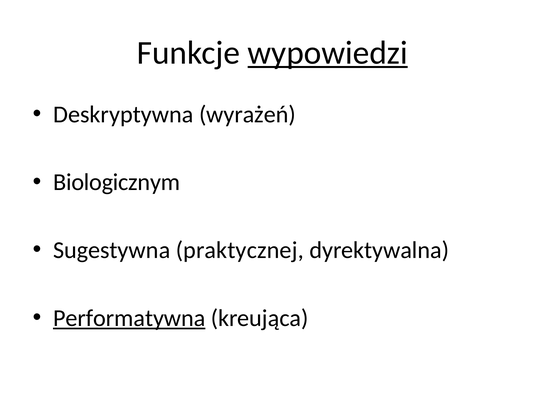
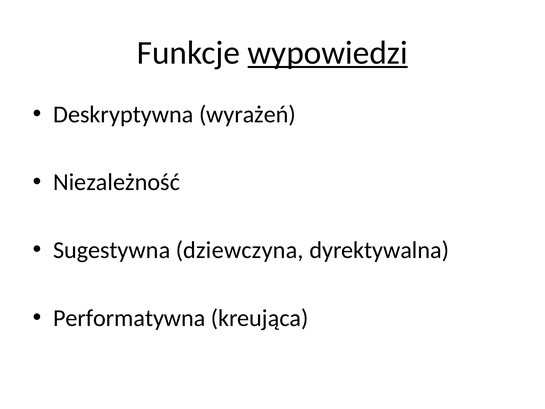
Biologicznym: Biologicznym -> Niezależność
praktycznej: praktycznej -> dziewczyna
Performatywna underline: present -> none
